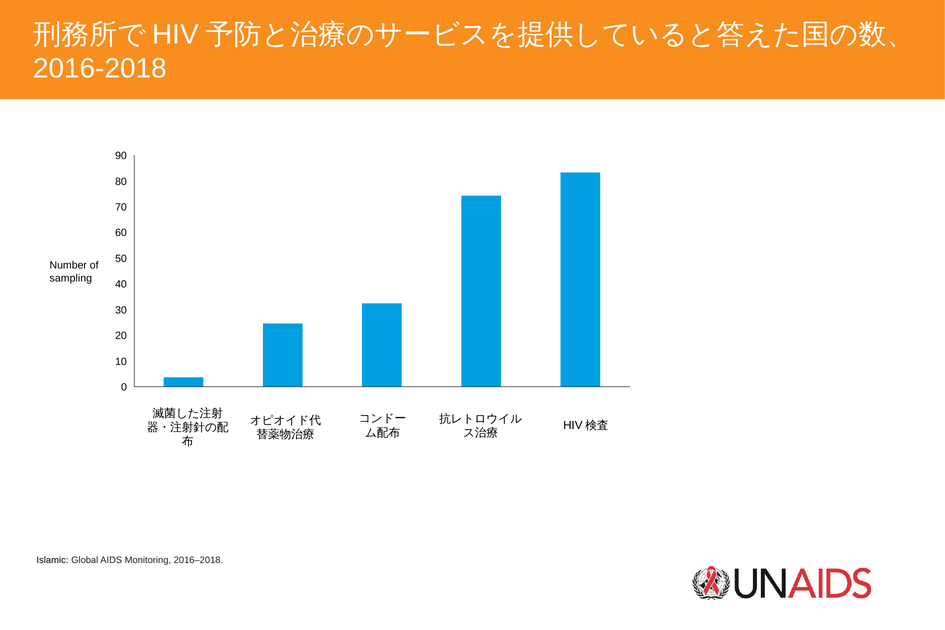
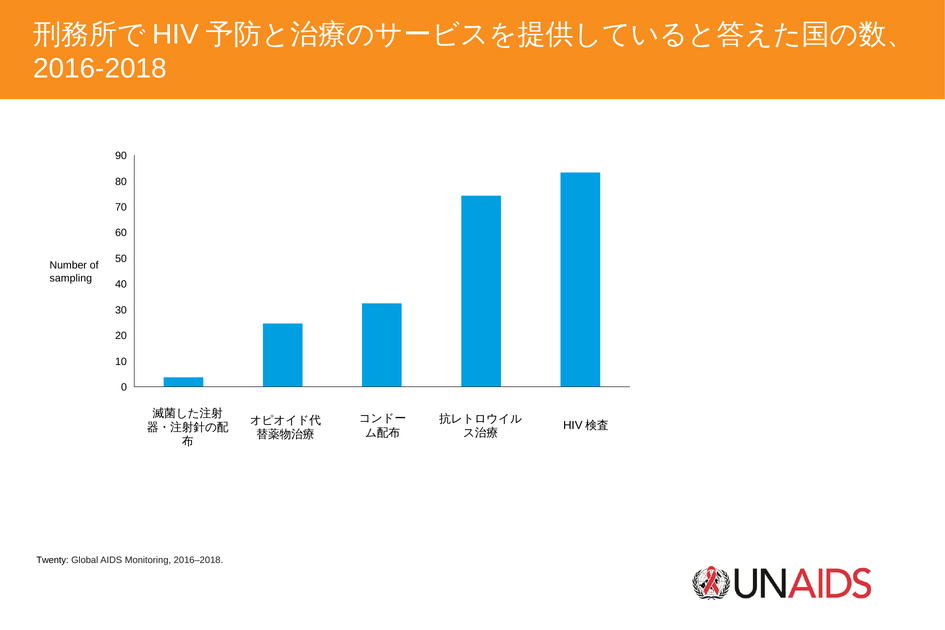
Islamic: Islamic -> Twenty
